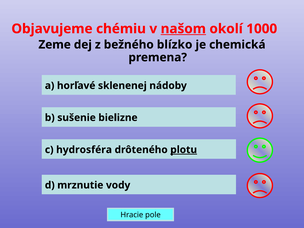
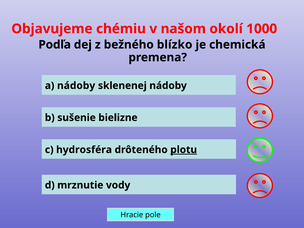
našom underline: present -> none
Zeme: Zeme -> Podľa
a horľavé: horľavé -> nádoby
